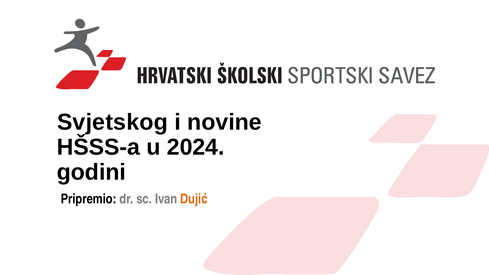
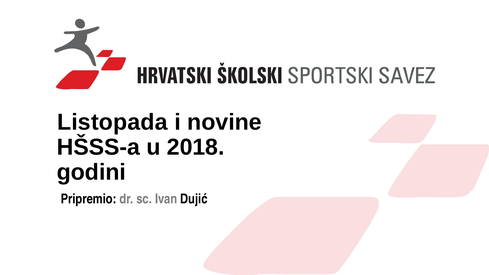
Svjetskog: Svjetskog -> Listopada
2024: 2024 -> 2018
Dujić colour: orange -> black
